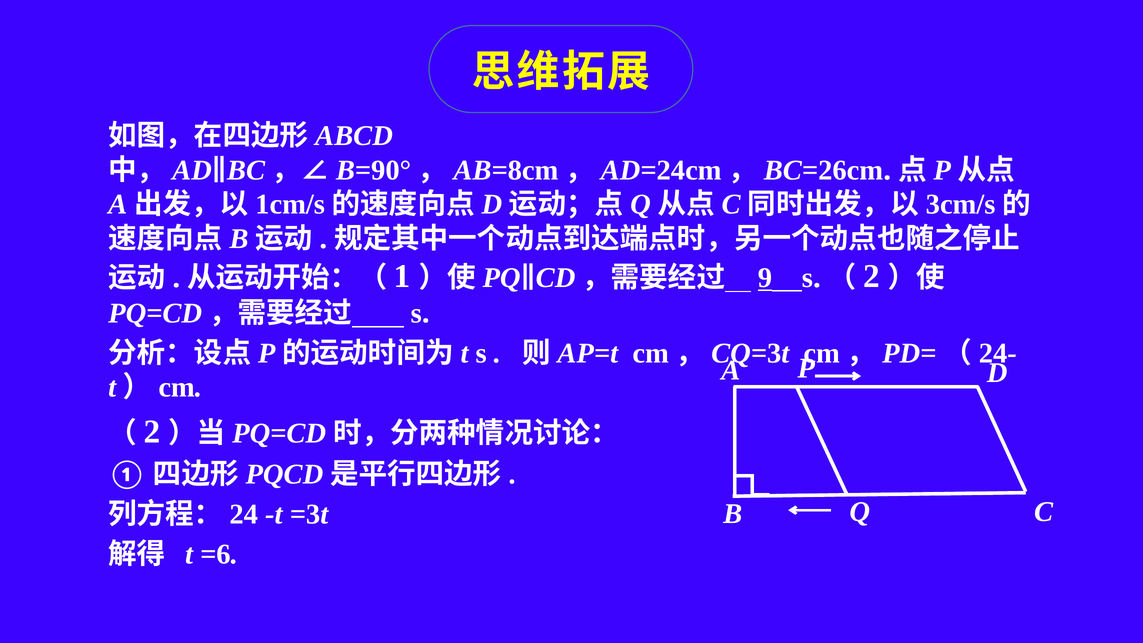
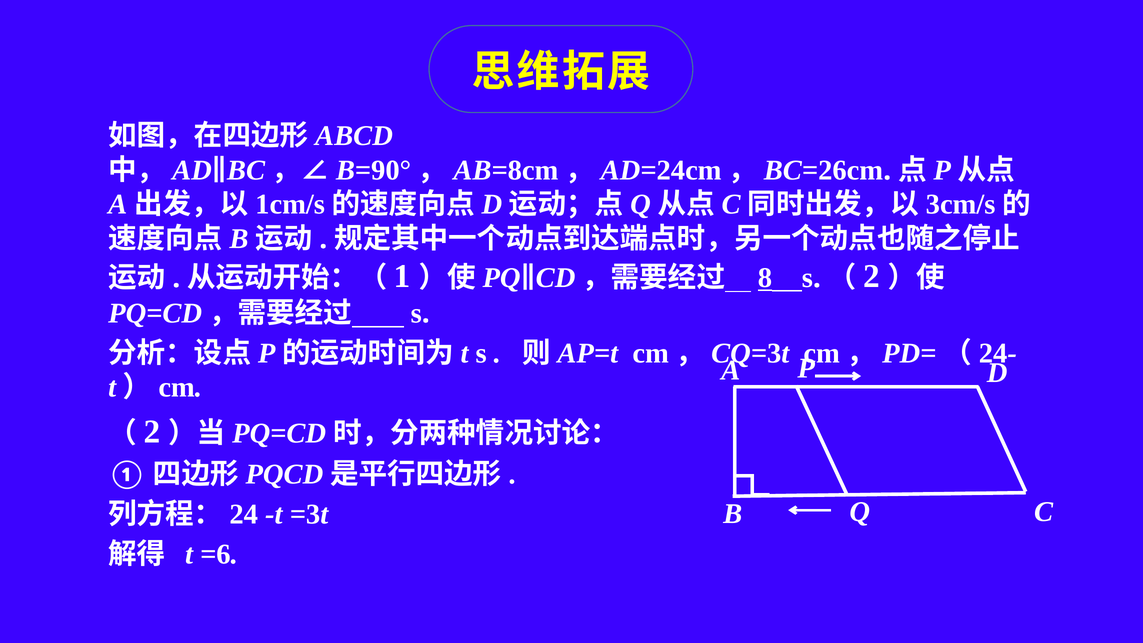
9: 9 -> 8
